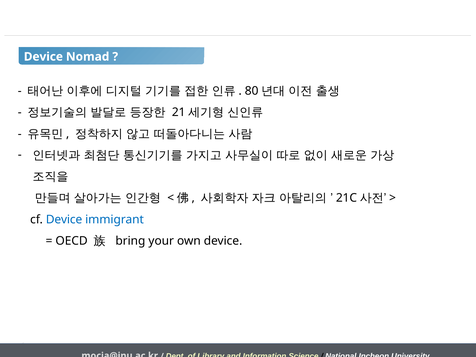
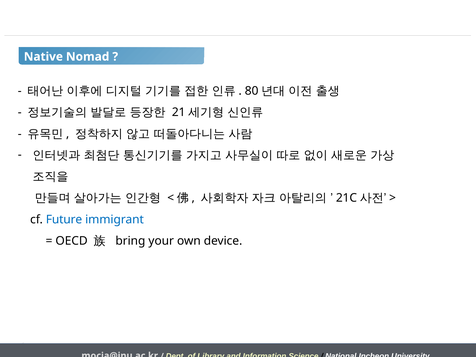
Device at (43, 57): Device -> Native
cf Device: Device -> Future
